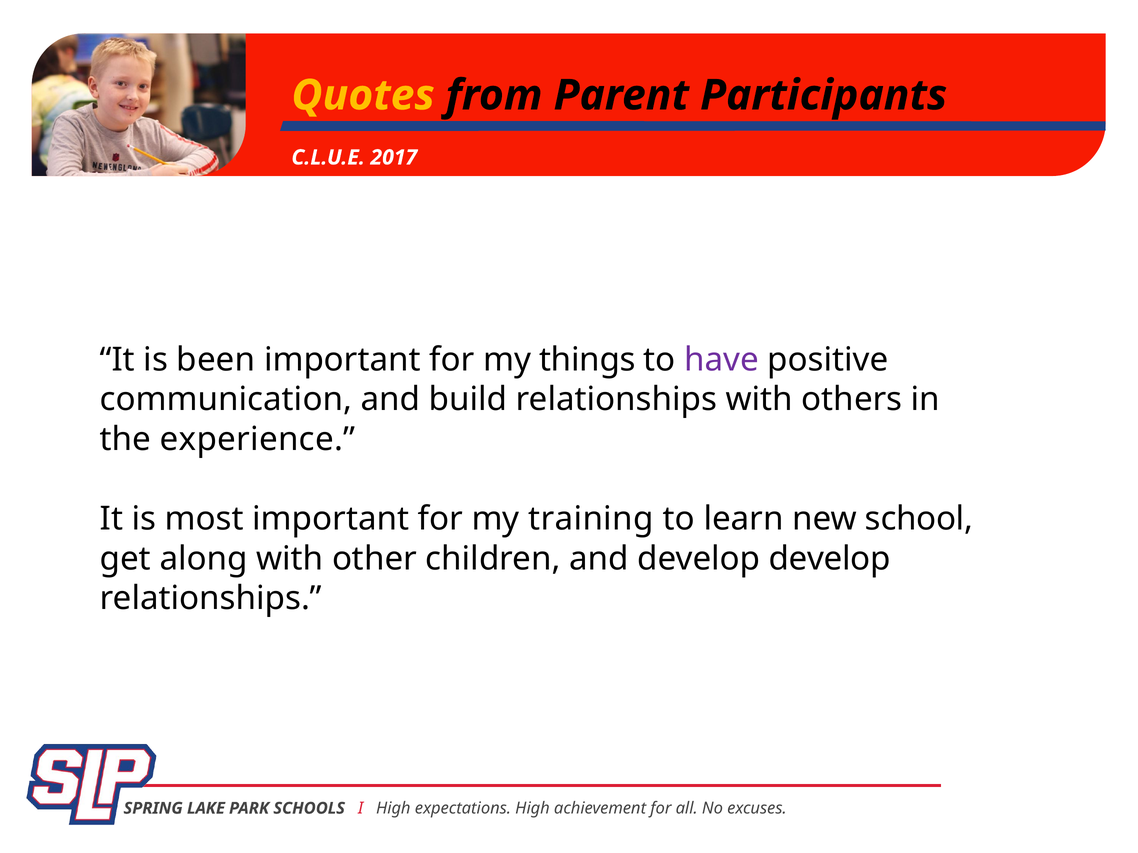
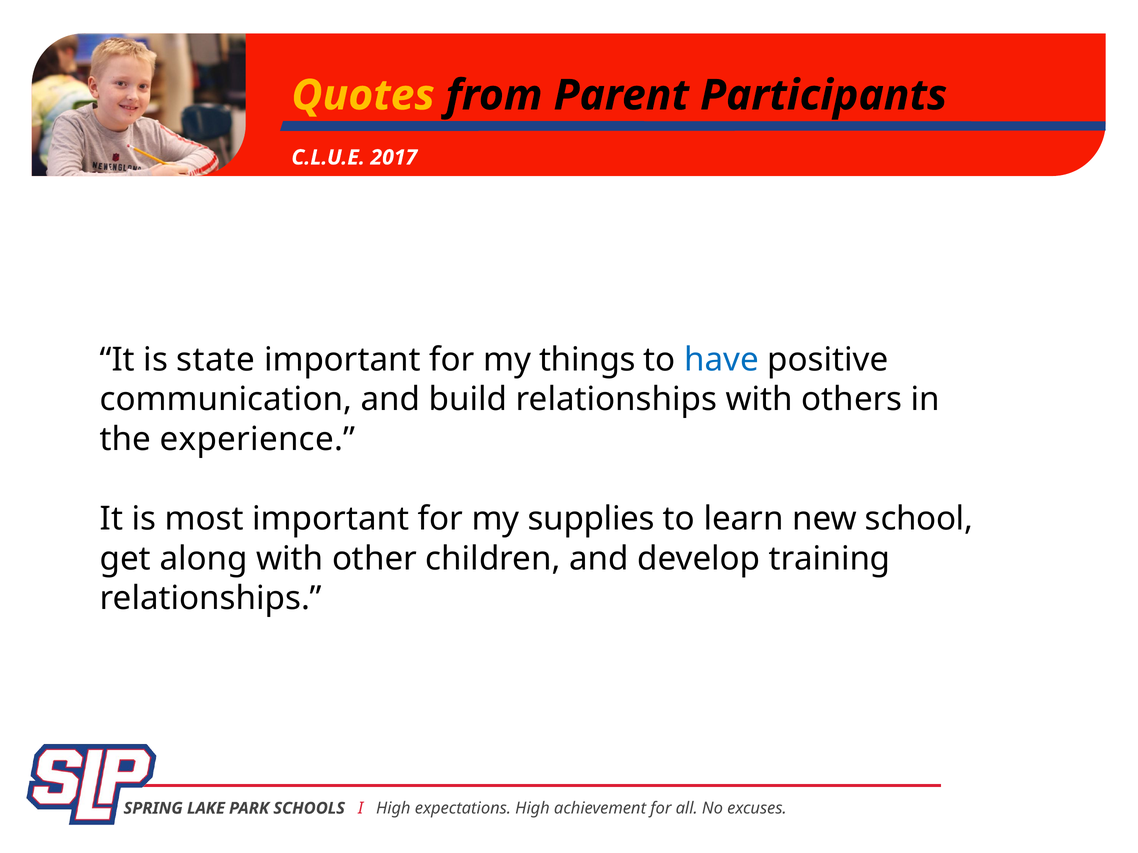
been: been -> state
have colour: purple -> blue
training: training -> supplies
develop develop: develop -> training
